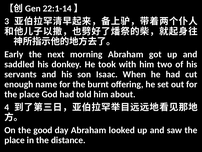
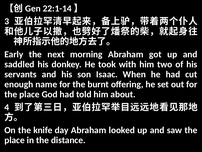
good: good -> knife
